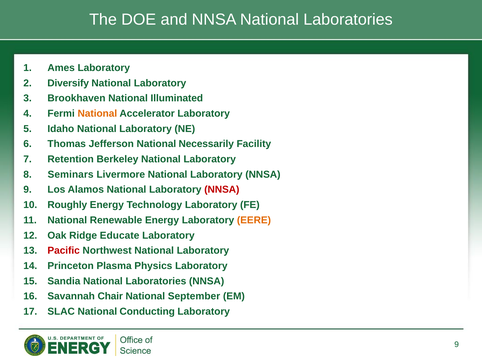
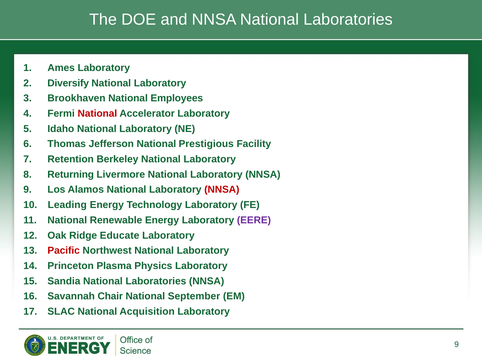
Illuminated: Illuminated -> Employees
National at (97, 114) colour: orange -> red
Necessarily: Necessarily -> Prestigious
Seminars: Seminars -> Returning
Roughly: Roughly -> Leading
EERE colour: orange -> purple
Conducting: Conducting -> Acquisition
